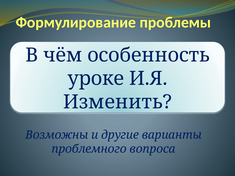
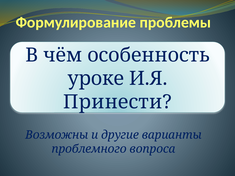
Изменить: Изменить -> Принести
